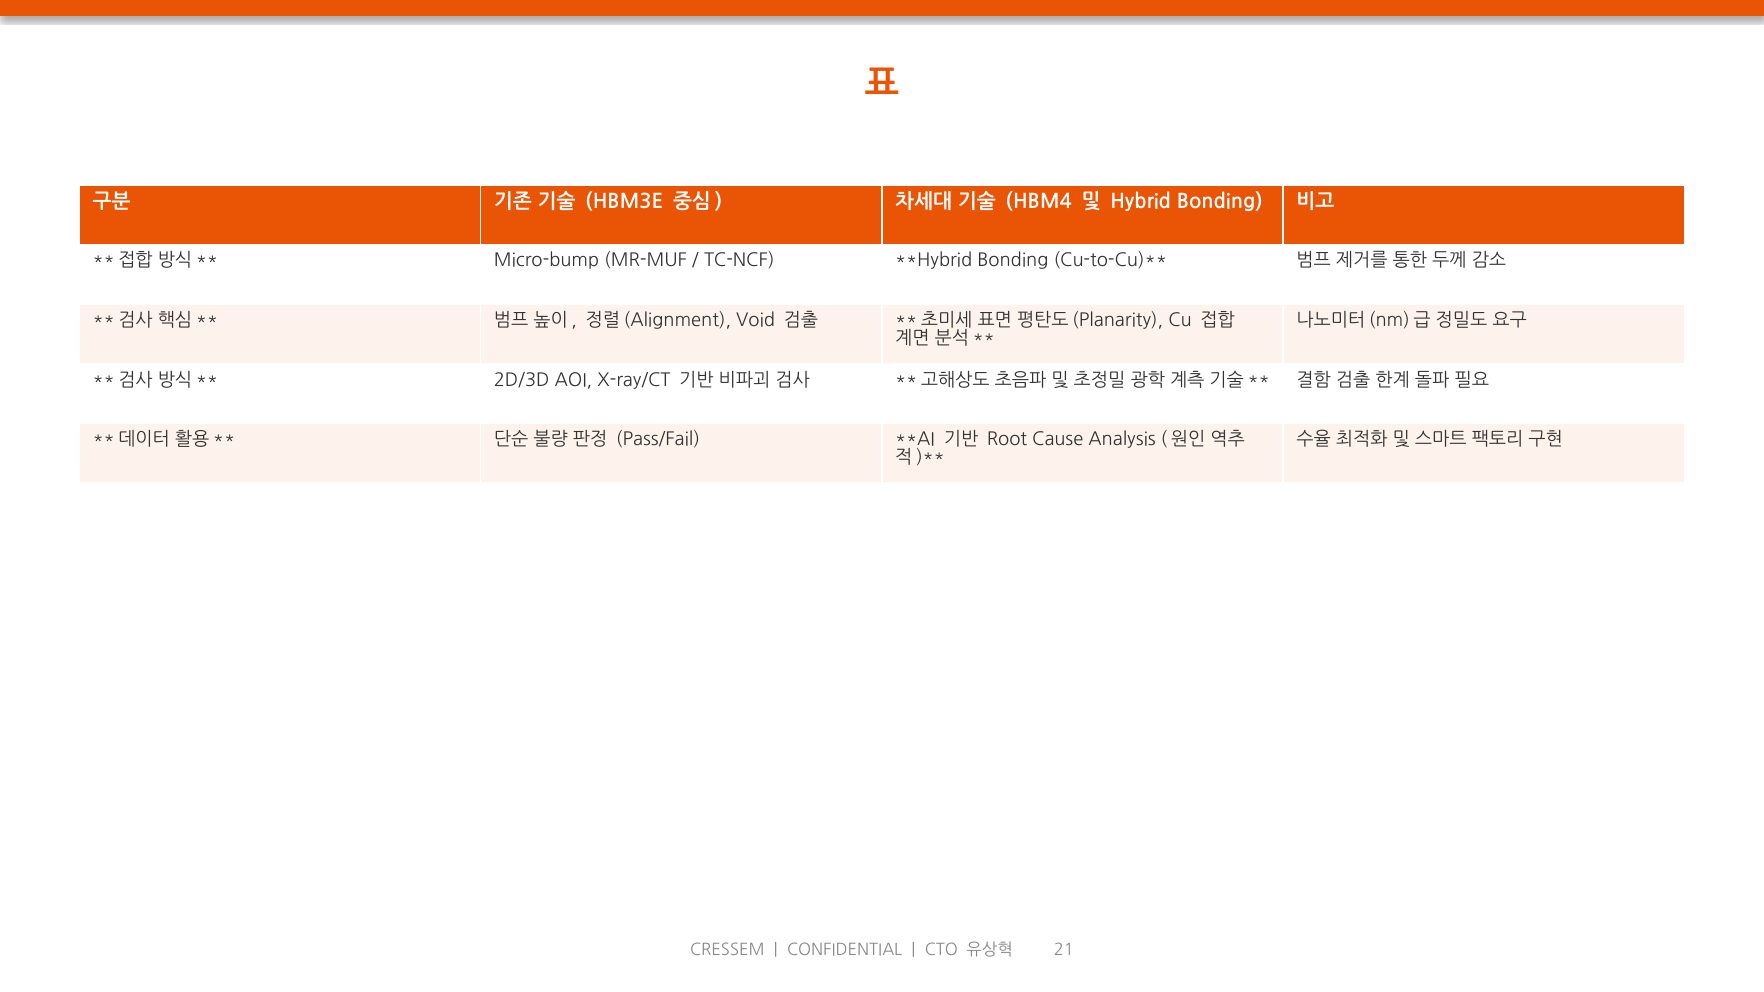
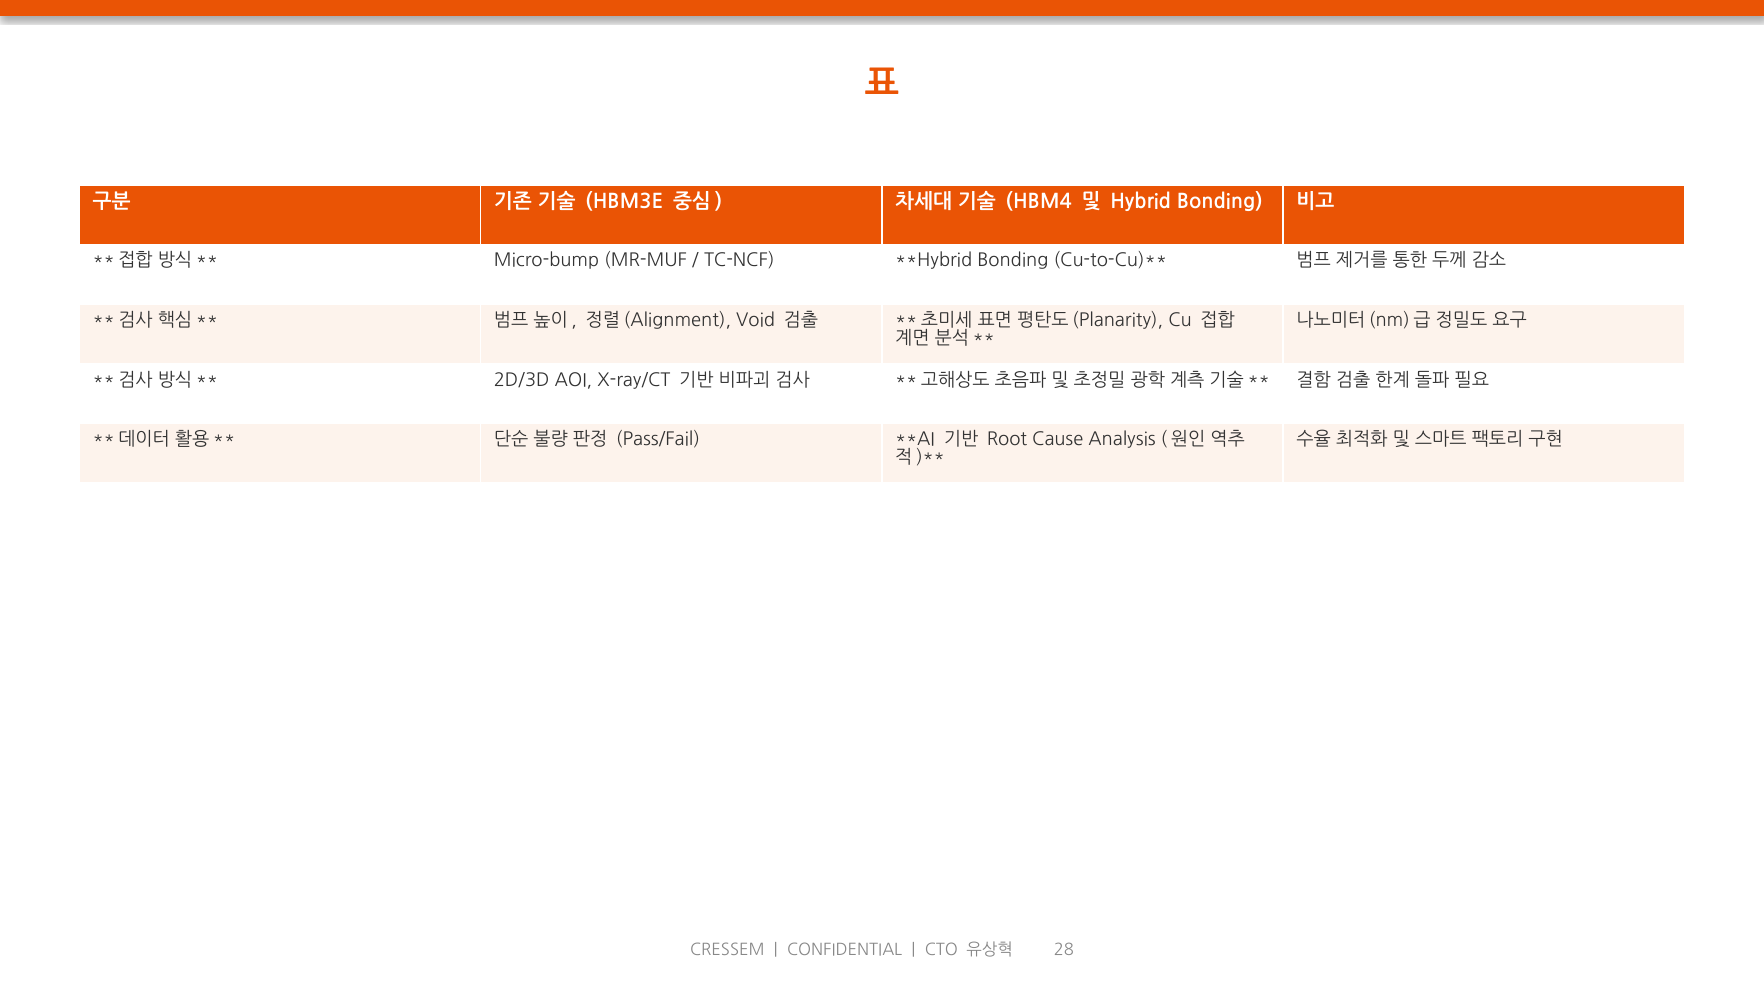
21: 21 -> 28
